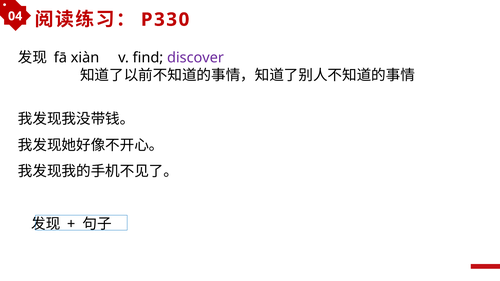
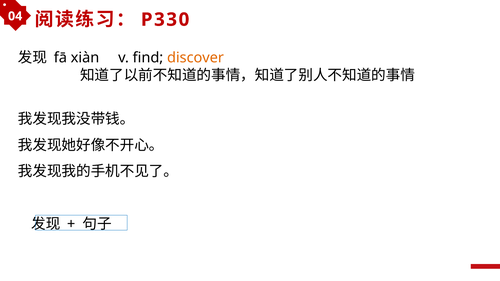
discover colour: purple -> orange
